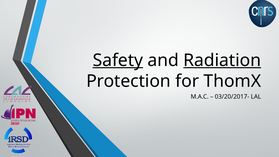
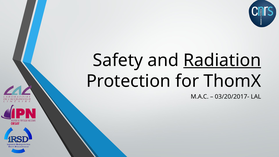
Safety underline: present -> none
